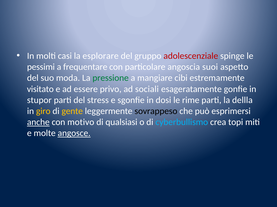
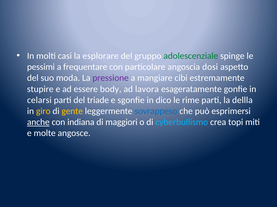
adolescenziale colour: red -> green
suoi: suoi -> dosi
pressione colour: green -> purple
visitato: visitato -> stupire
privo: privo -> body
sociali: sociali -> lavora
stupor: stupor -> celarsi
stress: stress -> triade
dosi: dosi -> dico
sovrappeso colour: black -> blue
motivo: motivo -> indiana
qualsiasi: qualsiasi -> maggiori
angosce underline: present -> none
